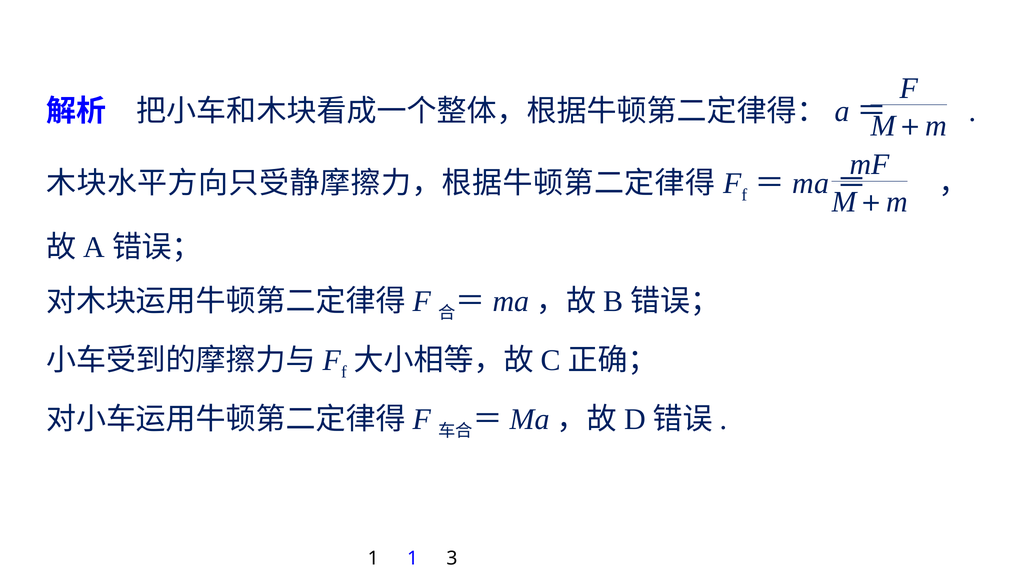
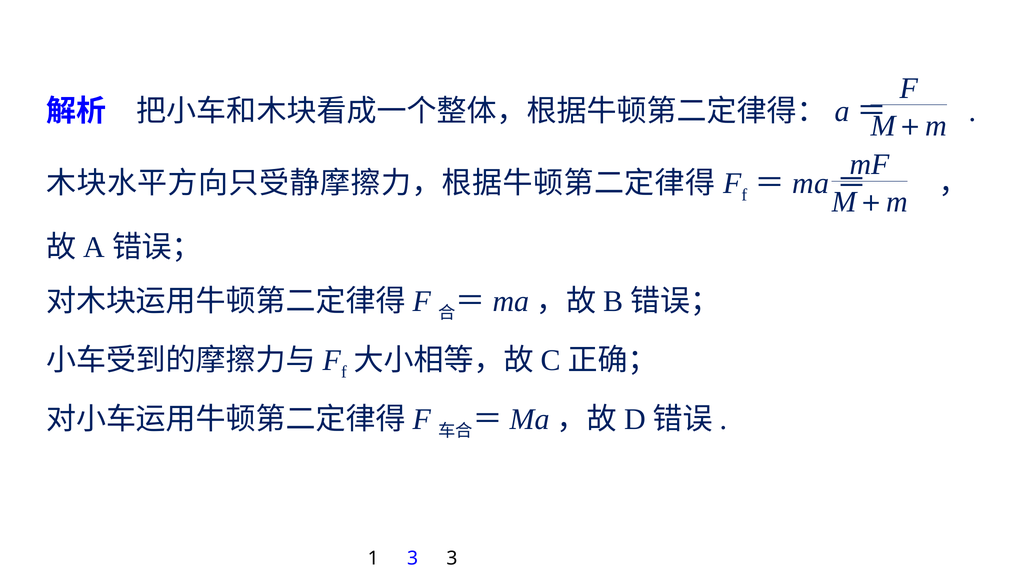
1 1: 1 -> 3
